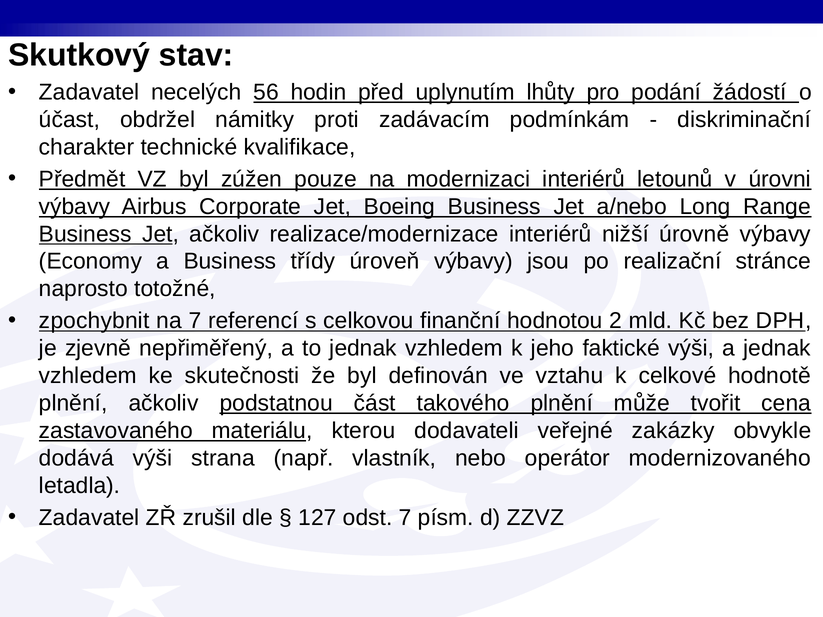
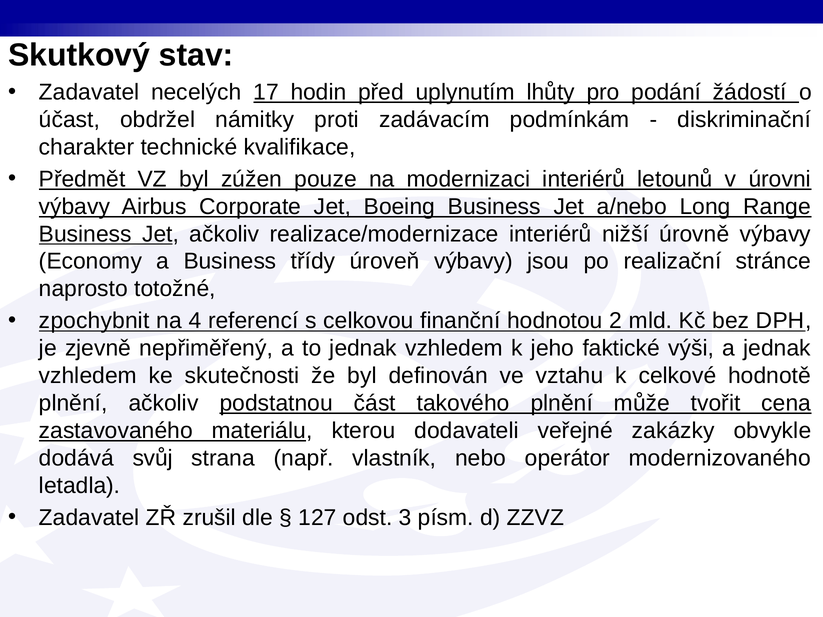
56: 56 -> 17
na 7: 7 -> 4
dodává výši: výši -> svůj
odst 7: 7 -> 3
